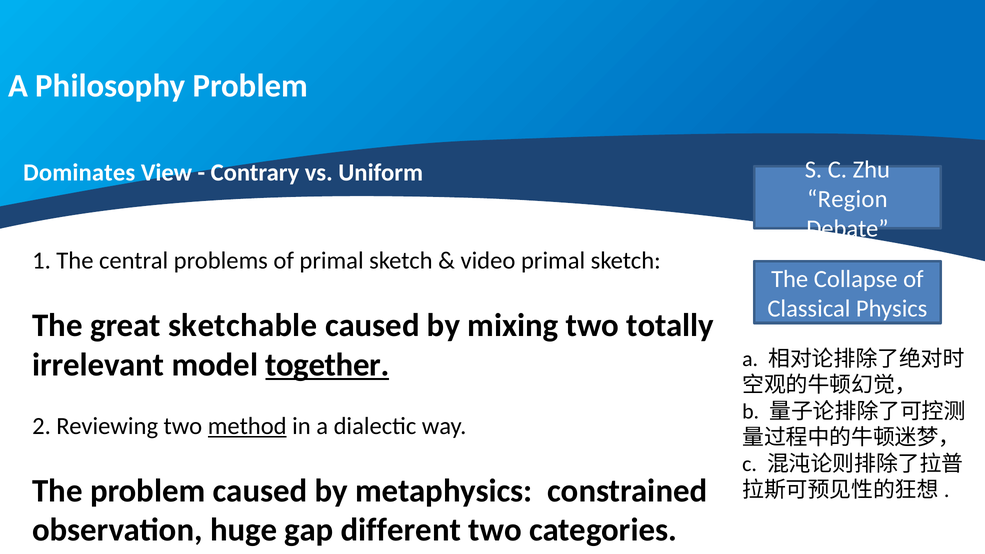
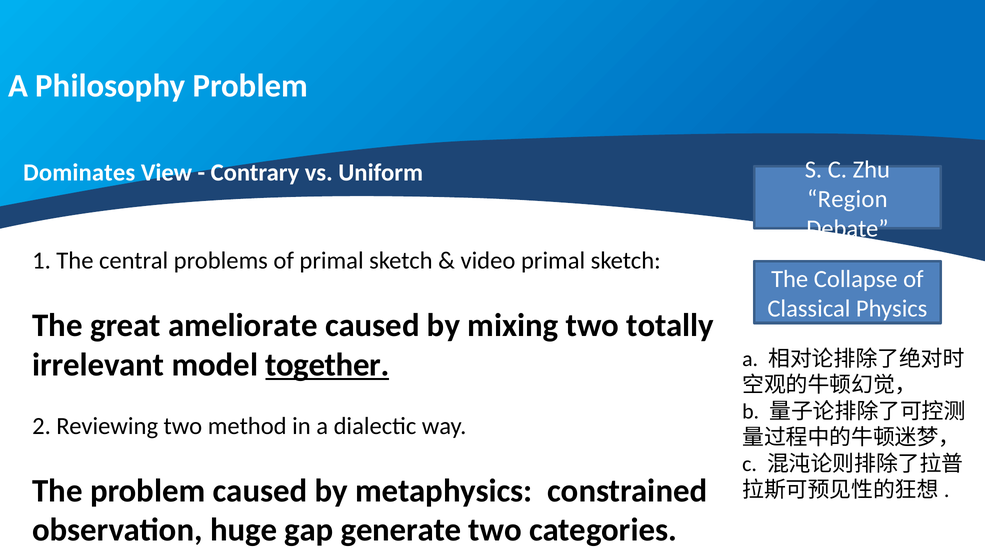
sketchable: sketchable -> ameliorate
method underline: present -> none
different: different -> generate
